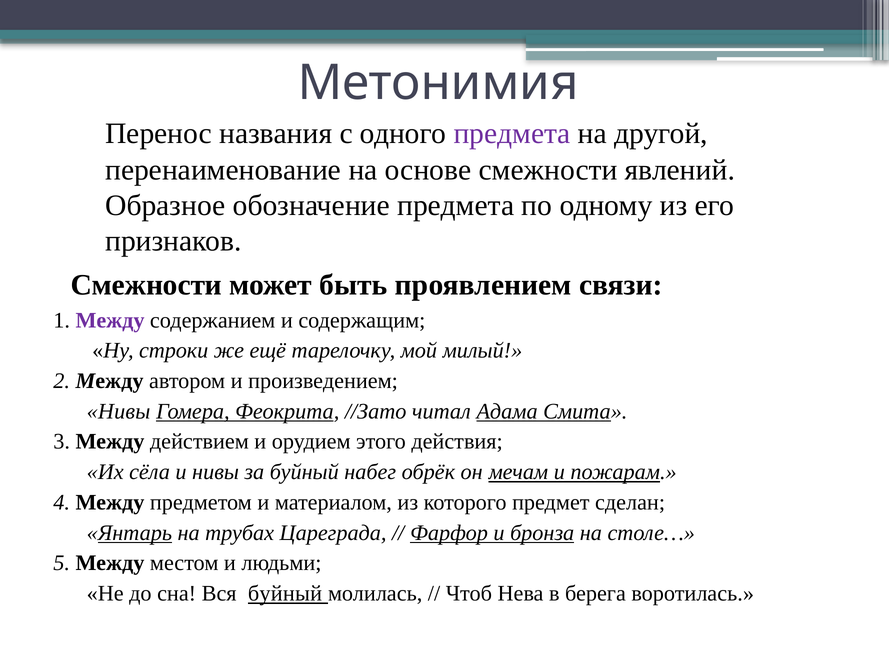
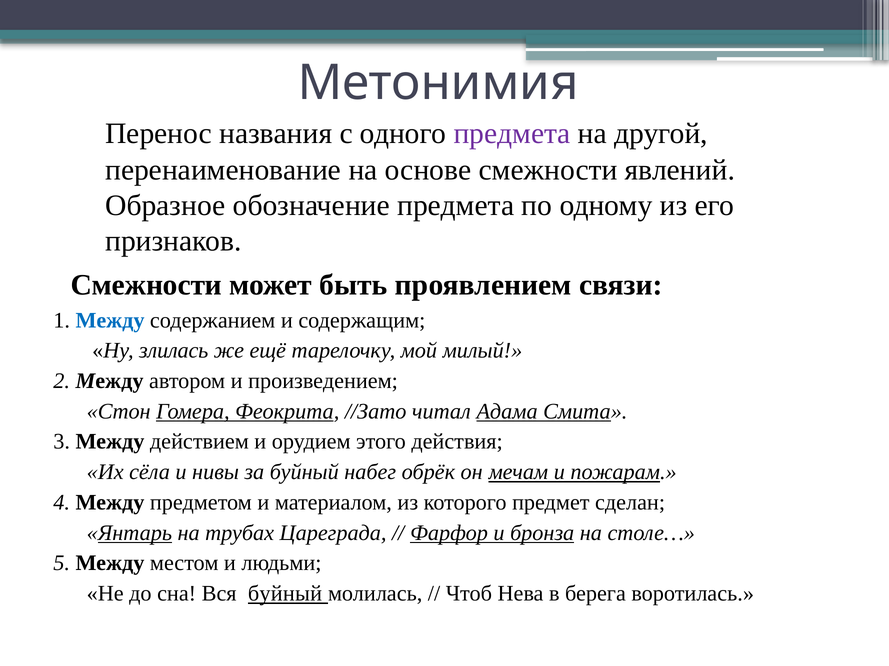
Между at (110, 321) colour: purple -> blue
строки: строки -> злилась
Нивы at (119, 412): Нивы -> Стон
